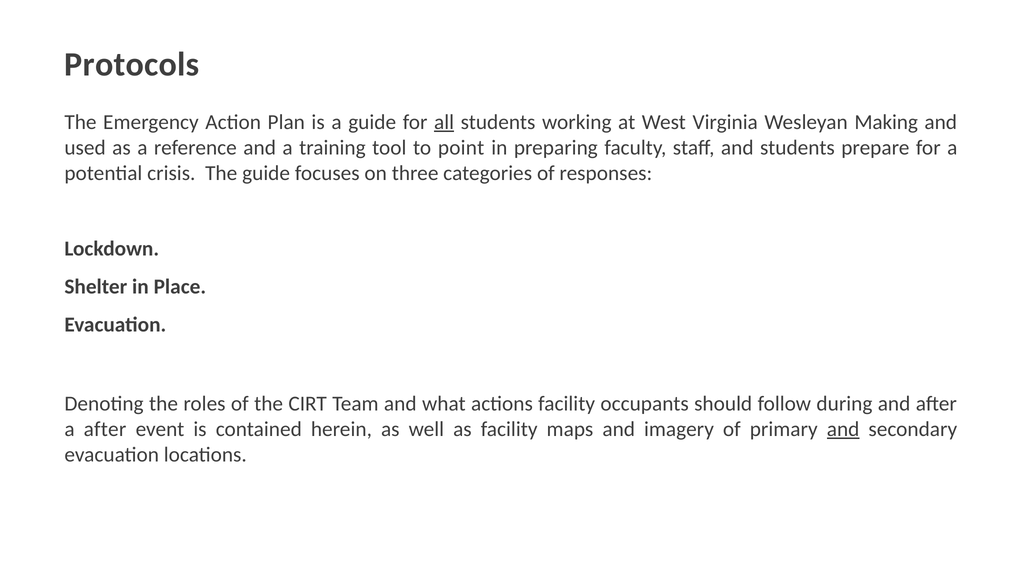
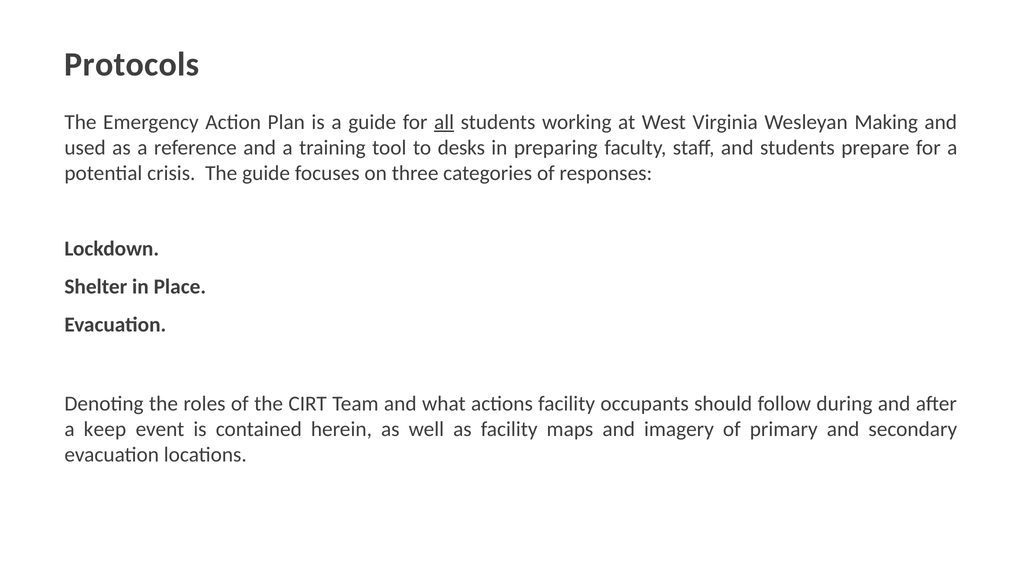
point: point -> desks
a after: after -> keep
and at (843, 429) underline: present -> none
